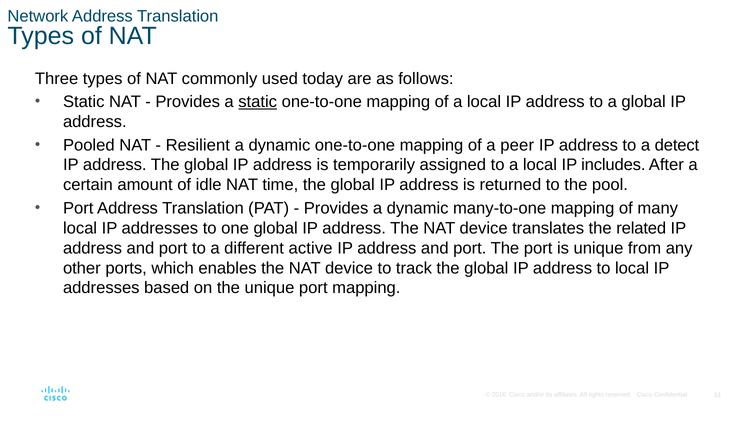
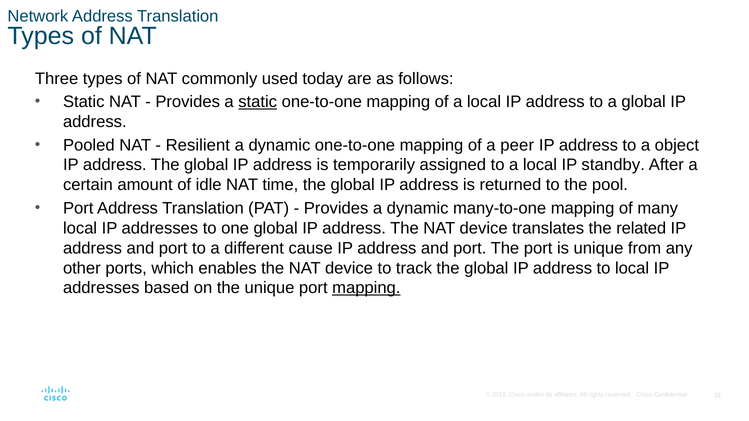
detect: detect -> object
includes: includes -> standby
active: active -> cause
mapping at (366, 288) underline: none -> present
